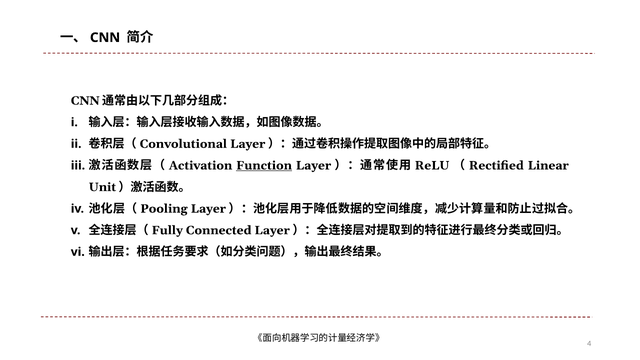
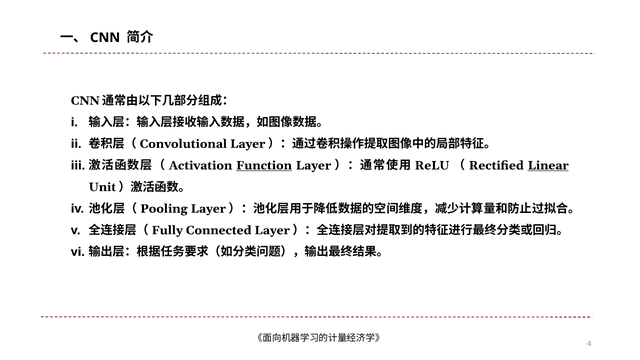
Linear underline: none -> present
